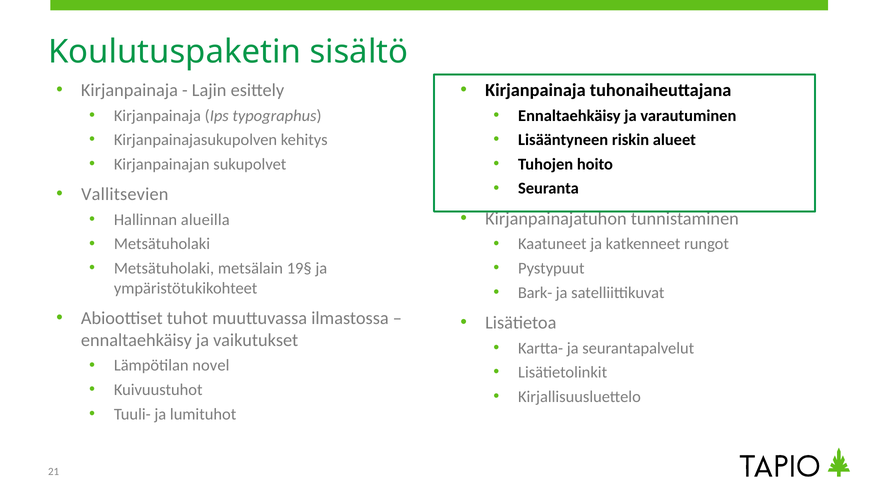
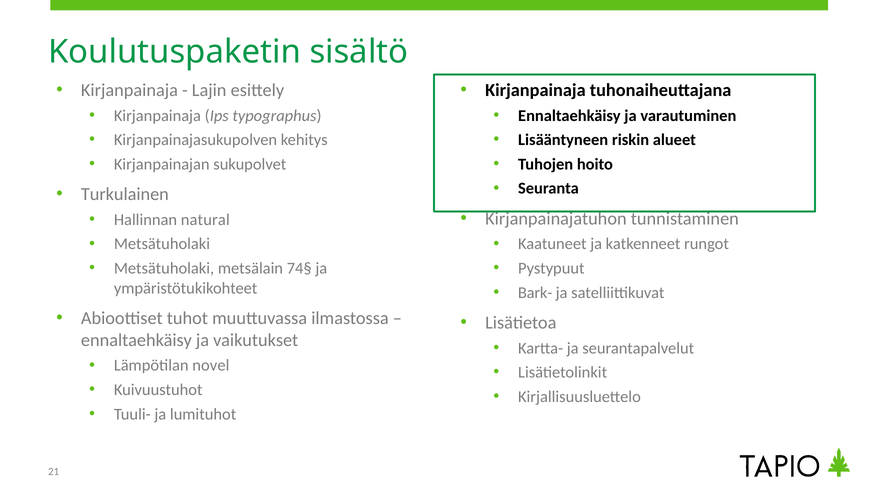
Vallitsevien: Vallitsevien -> Turkulainen
alueilla: alueilla -> natural
19§: 19§ -> 74§
